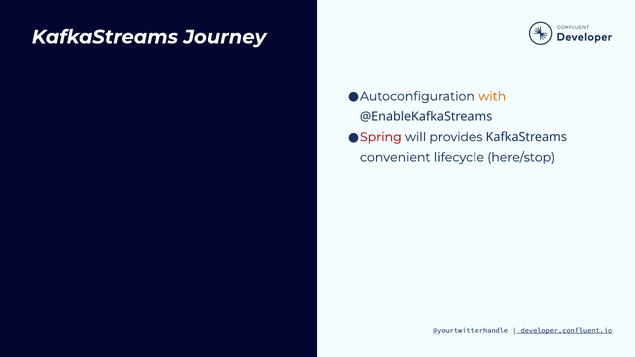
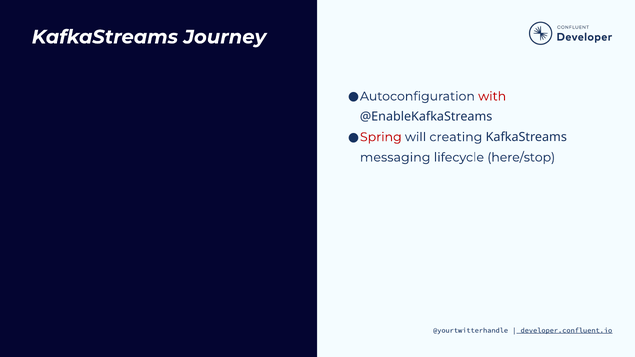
with colour: orange -> red
provides: provides -> creating
convenient: convenient -> messaging
